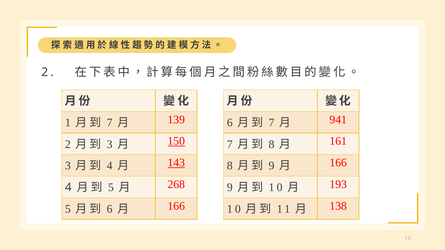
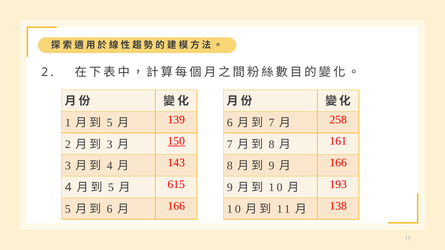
7 at (110, 123): 7 -> 5
941: 941 -> 258
143 underline: present -> none
268: 268 -> 615
